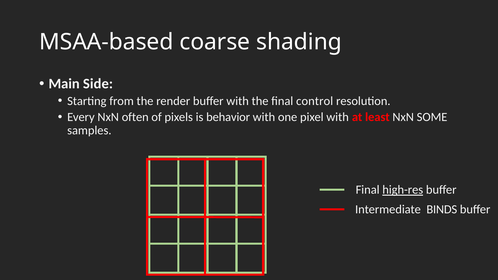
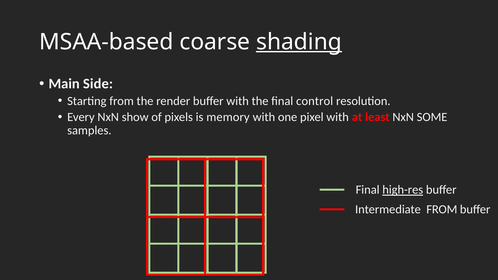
shading underline: none -> present
often: often -> show
behavior: behavior -> memory
Intermediate BINDS: BINDS -> FROM
